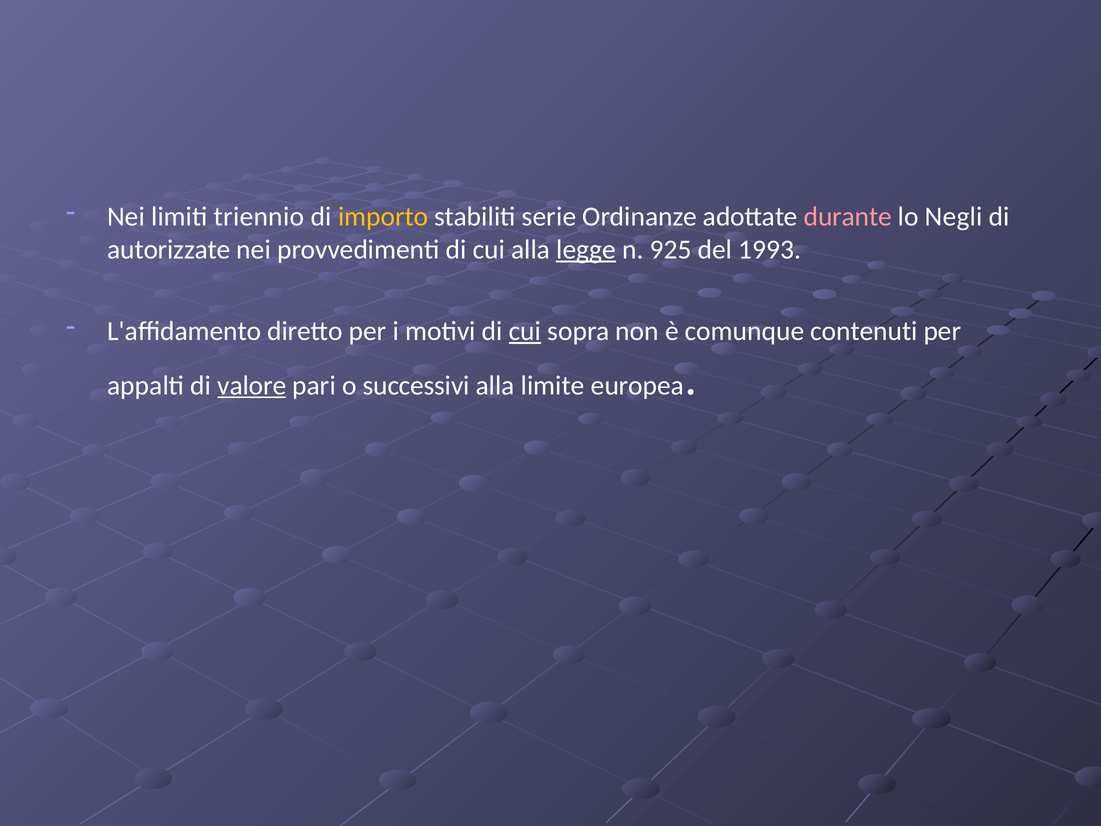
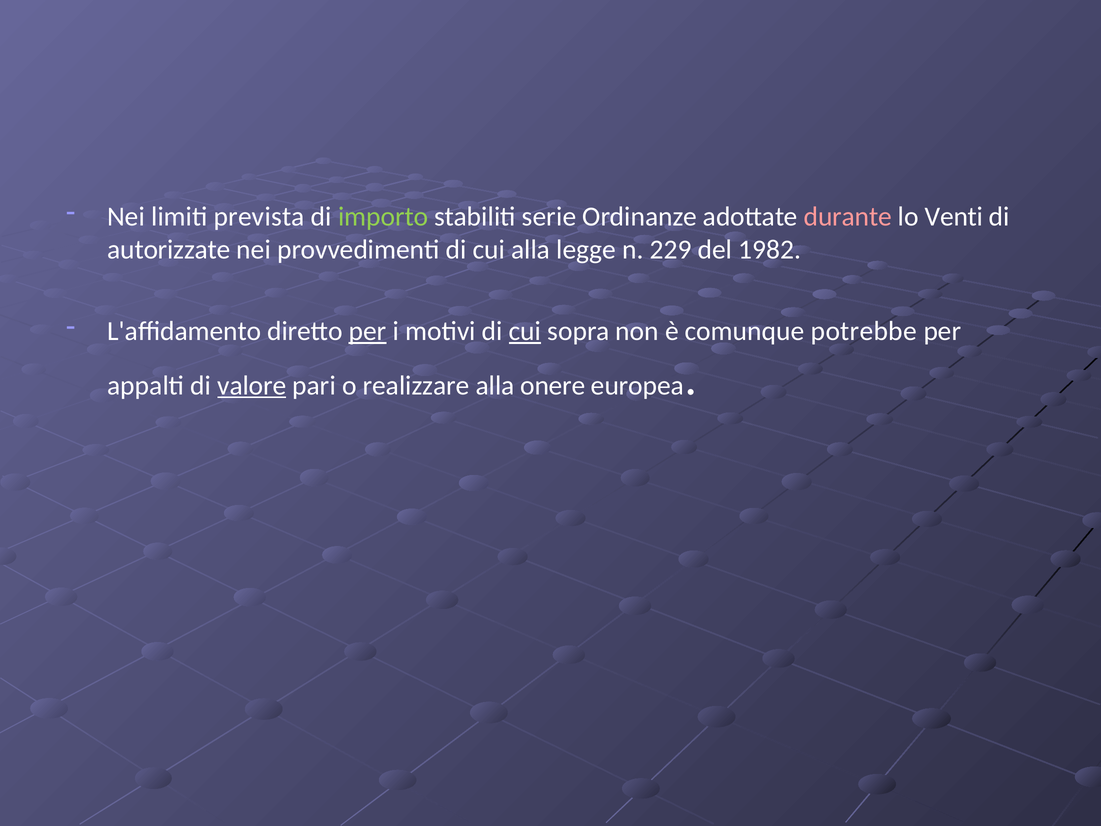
triennio: triennio -> prevista
importo colour: yellow -> light green
Negli: Negli -> Venti
legge underline: present -> none
925: 925 -> 229
1993: 1993 -> 1982
per at (368, 331) underline: none -> present
contenuti: contenuti -> potrebbe
successivi: successivi -> realizzare
limite: limite -> onere
